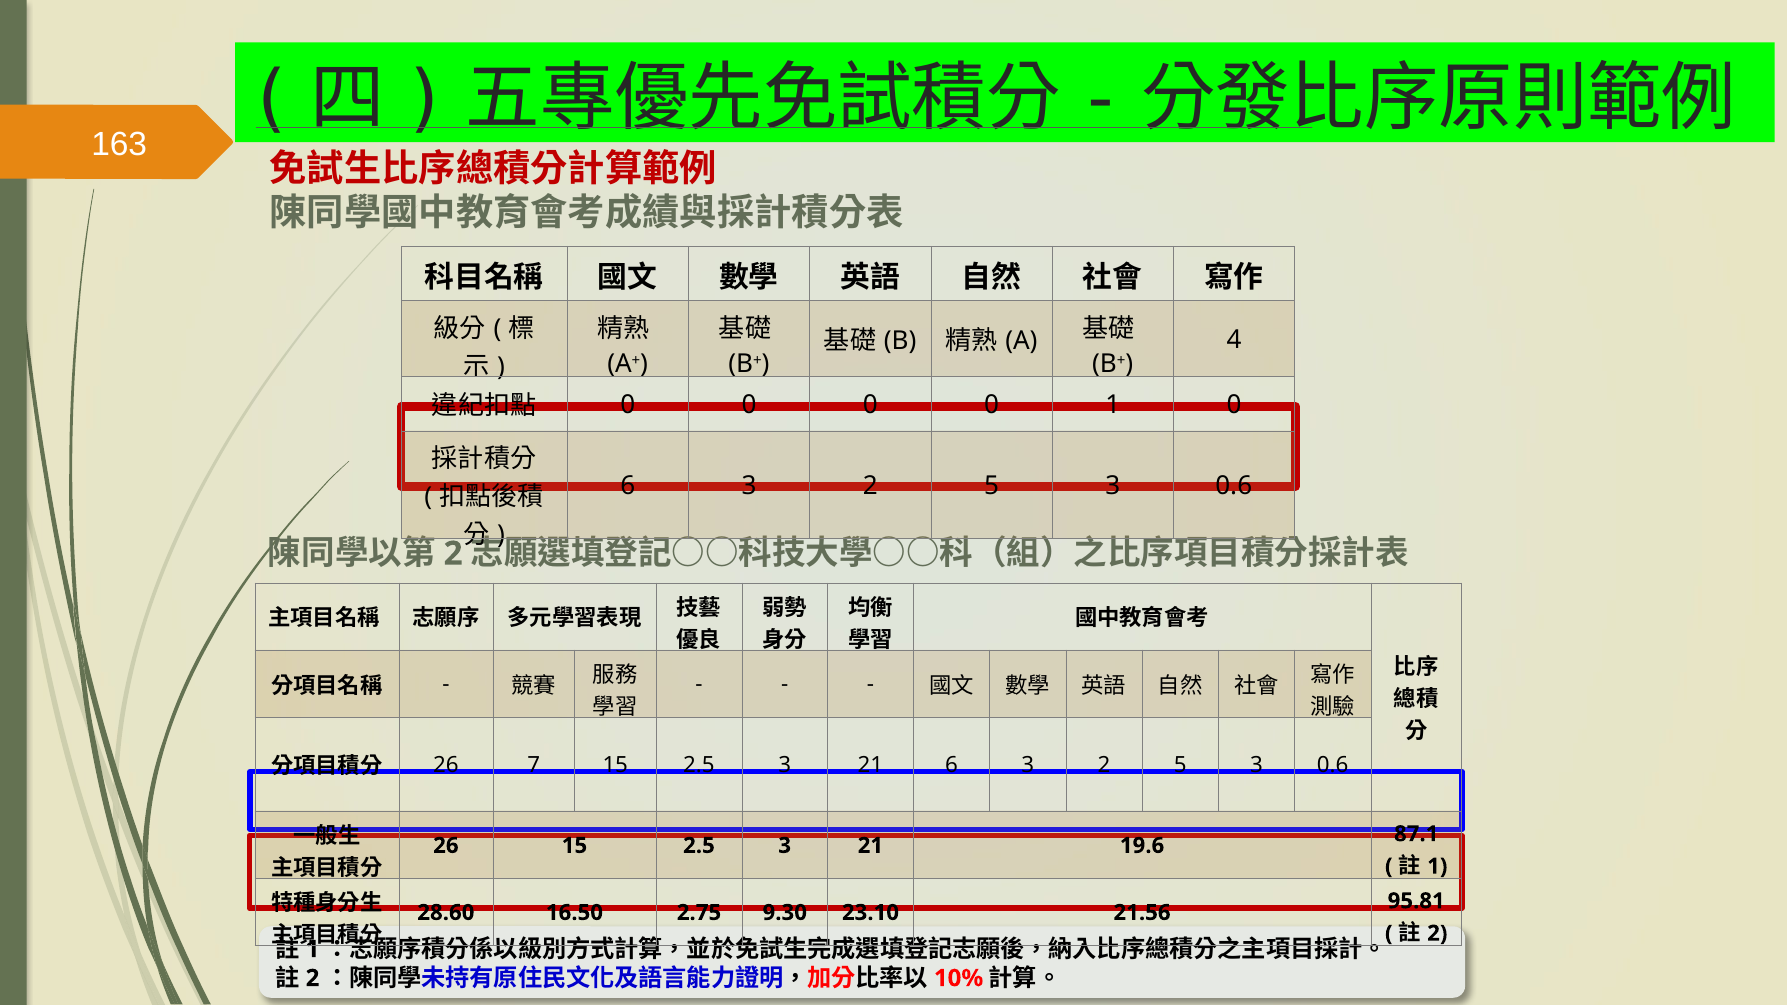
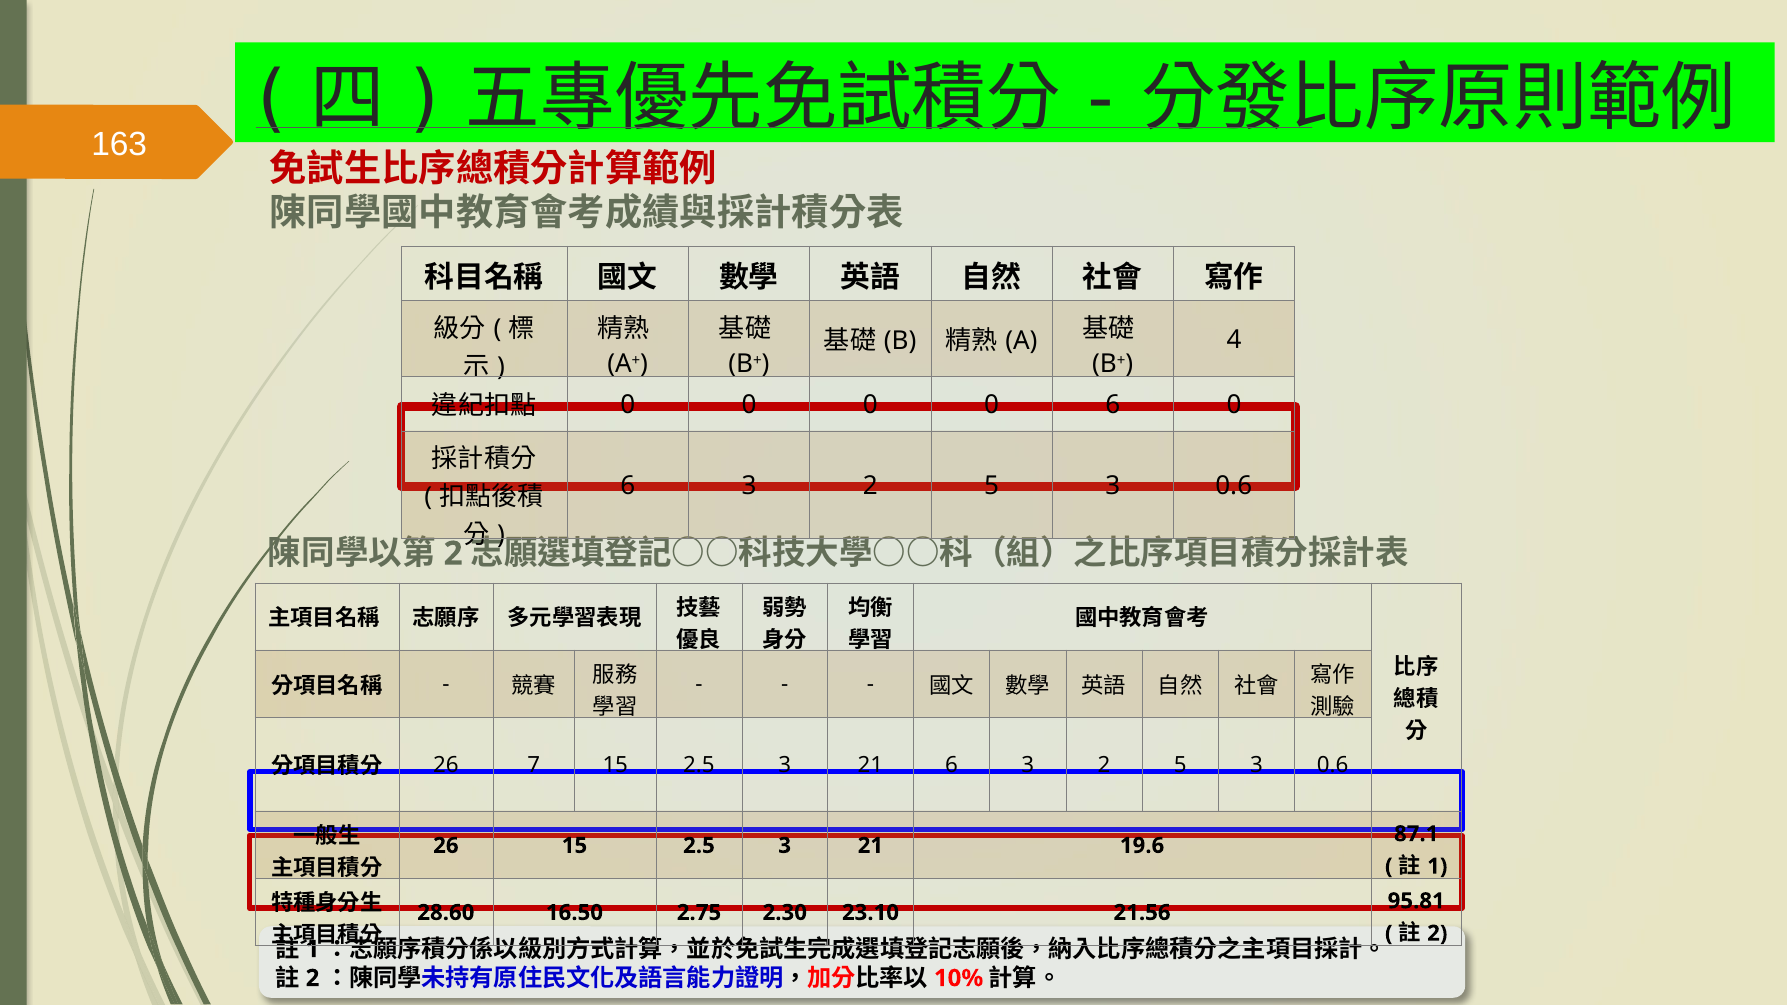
0 1: 1 -> 6
9.30: 9.30 -> 2.30
